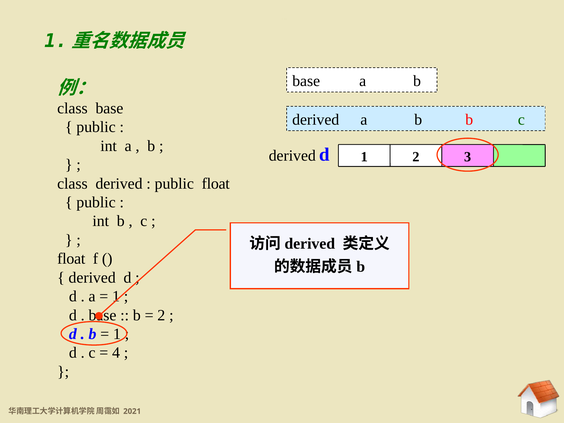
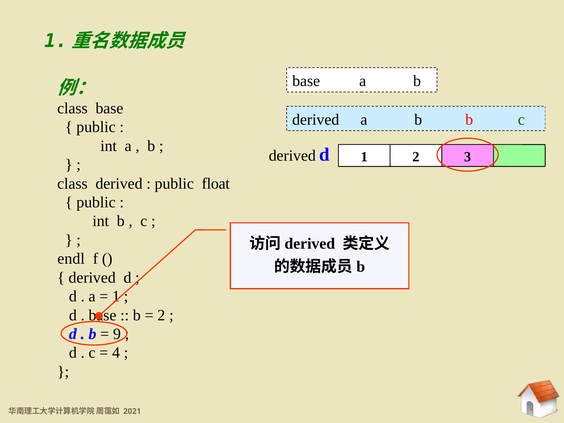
float at (71, 259): float -> endl
1 at (117, 334): 1 -> 9
